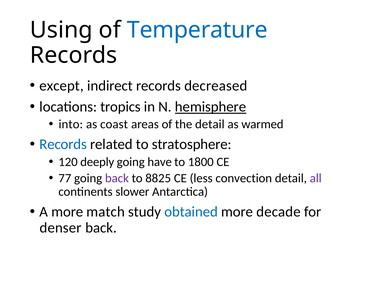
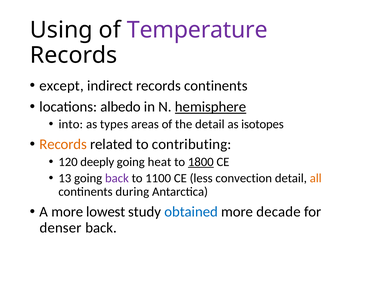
Temperature colour: blue -> purple
records decreased: decreased -> continents
tropics: tropics -> albedo
coast: coast -> types
warmed: warmed -> isotopes
Records at (63, 144) colour: blue -> orange
stratosphere: stratosphere -> contributing
have: have -> heat
1800 underline: none -> present
77: 77 -> 13
8825: 8825 -> 1100
all colour: purple -> orange
slower: slower -> during
match: match -> lowest
